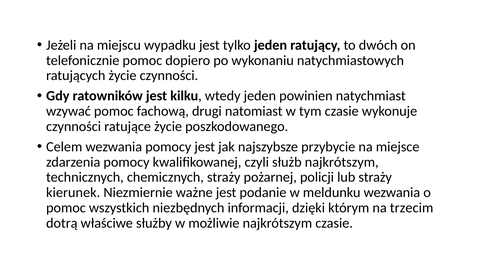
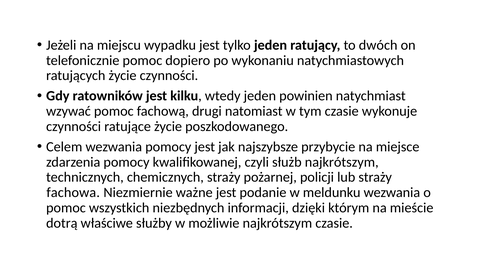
kierunek: kierunek -> fachowa
trzecim: trzecim -> mieście
